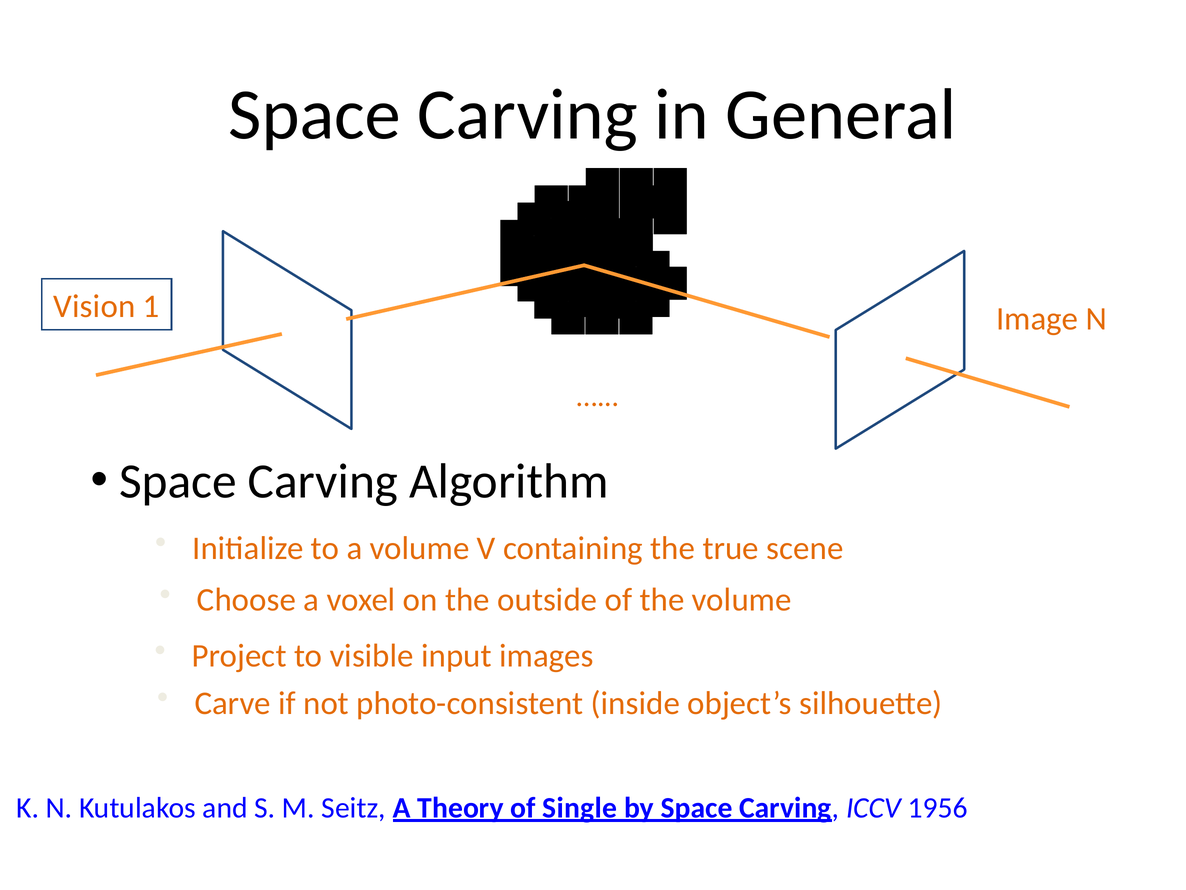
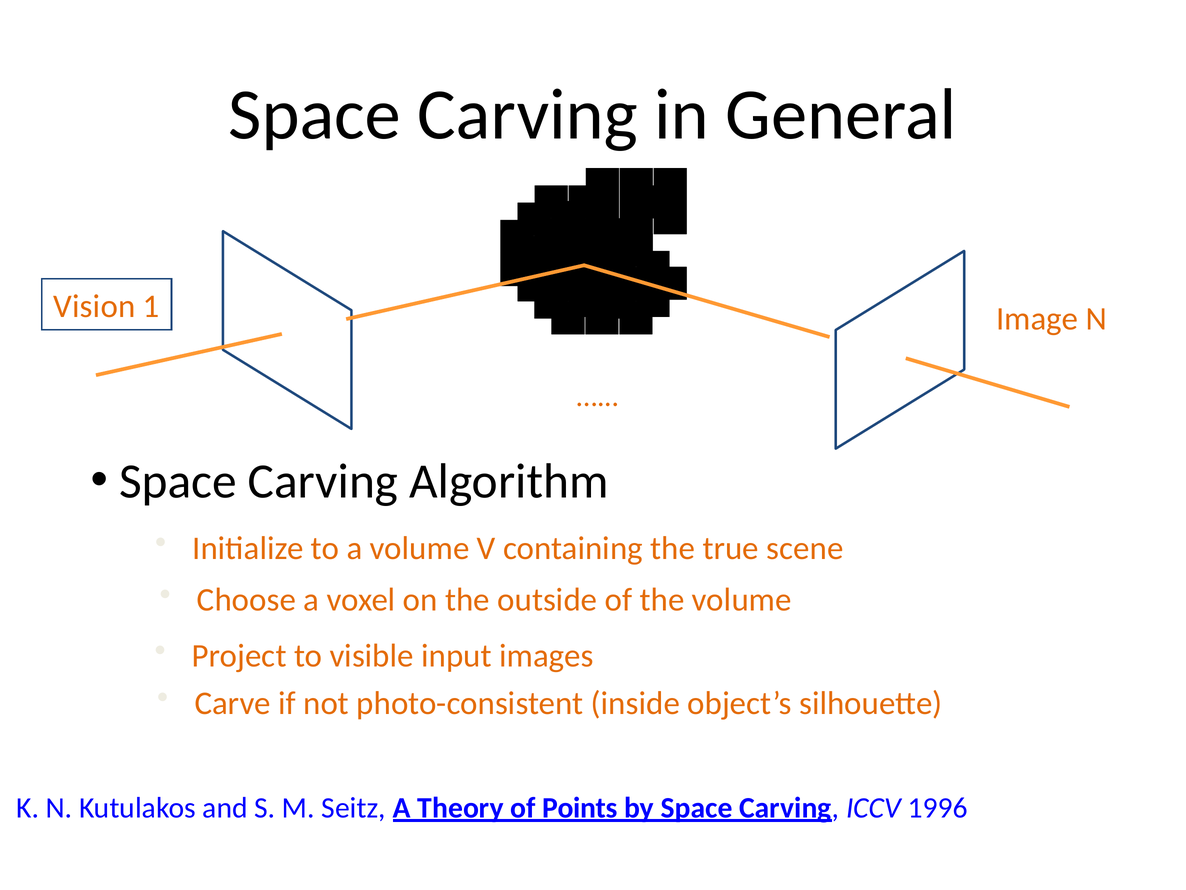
Single: Single -> Points
1956: 1956 -> 1996
